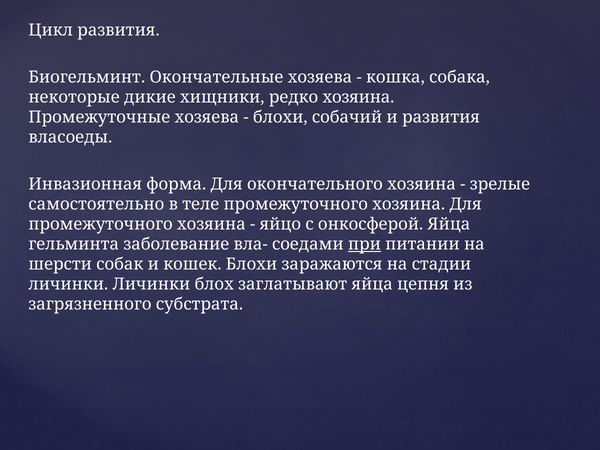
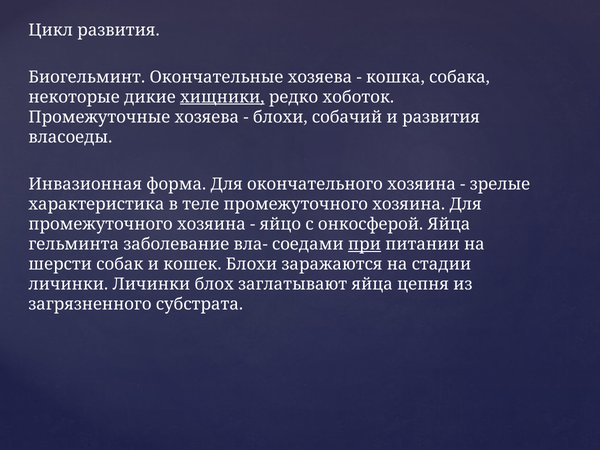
хищники underline: none -> present
редко хозяина: хозяина -> хоботок
самостоятельно: самостоятельно -> характеристика
